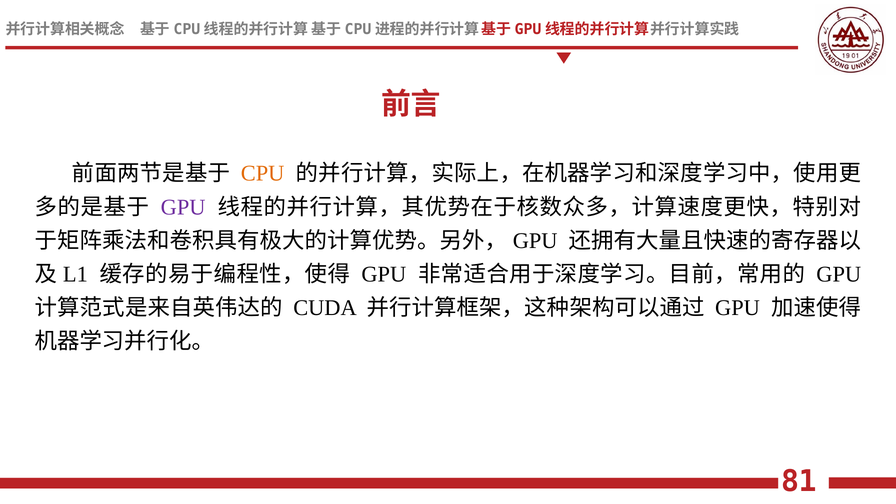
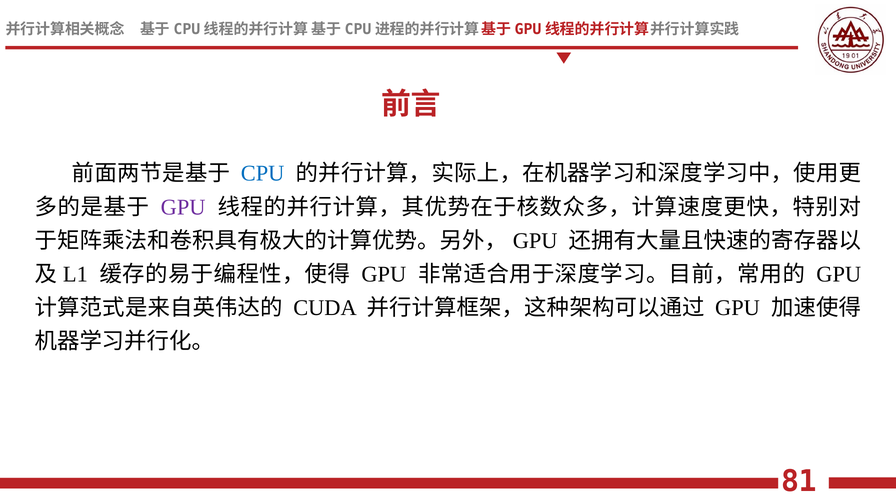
CPU colour: orange -> blue
